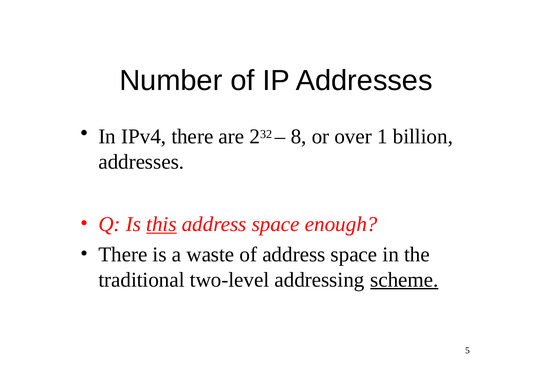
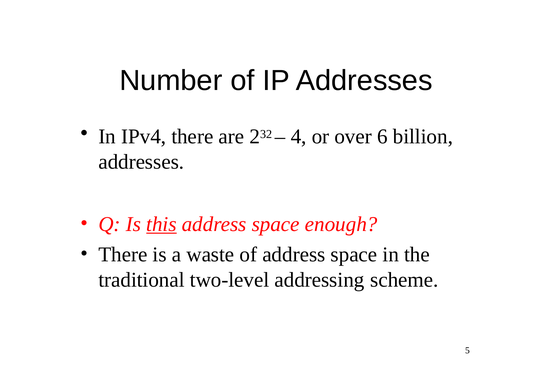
8: 8 -> 4
1: 1 -> 6
scheme underline: present -> none
